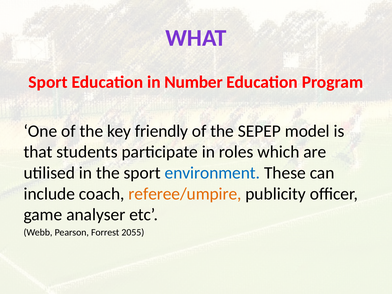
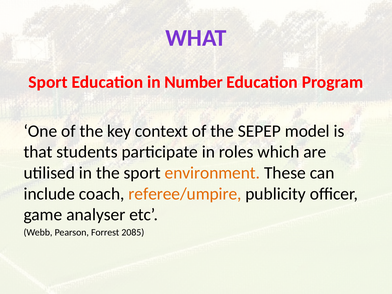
friendly: friendly -> context
environment colour: blue -> orange
2055: 2055 -> 2085
